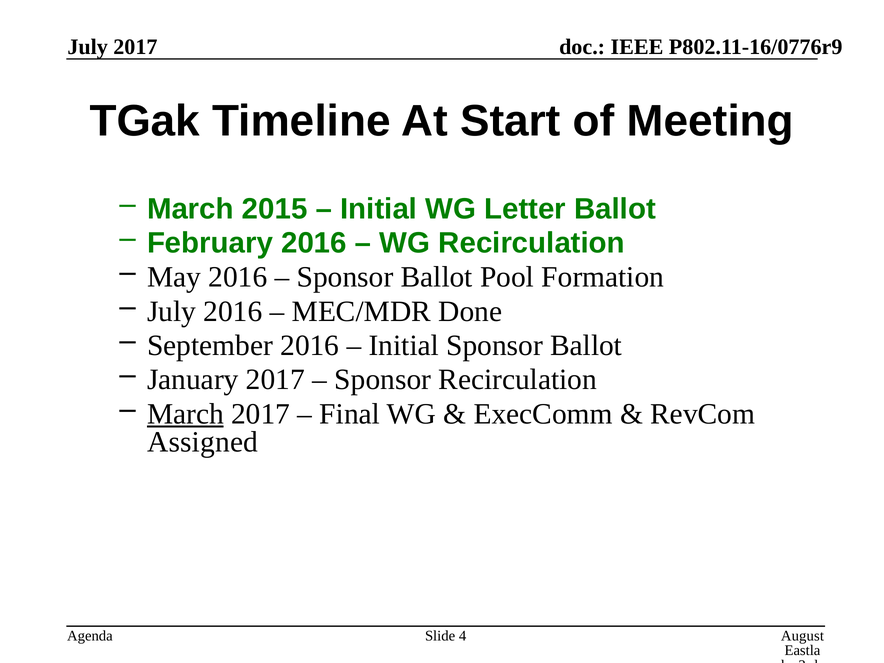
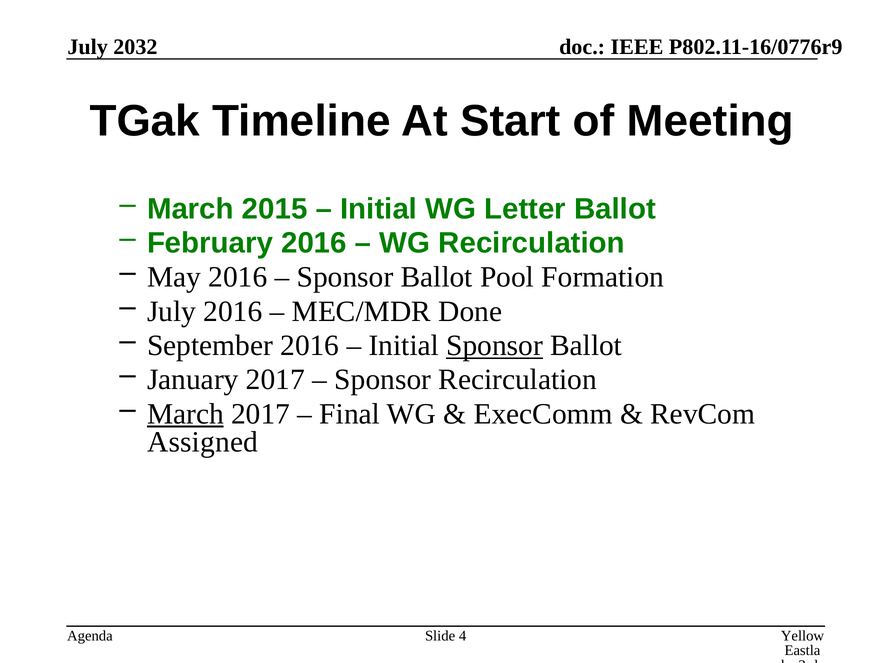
July 2017: 2017 -> 2032
Sponsor at (495, 346) underline: none -> present
August: August -> Yellow
